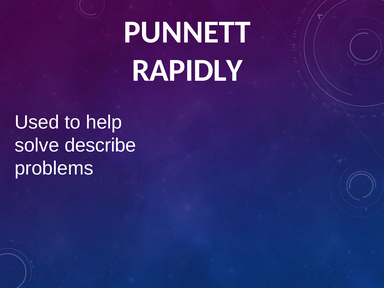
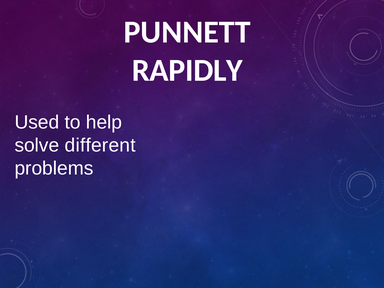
describe: describe -> different
